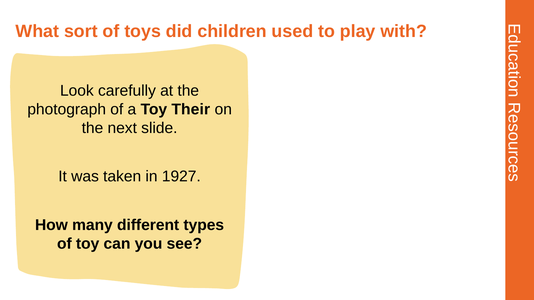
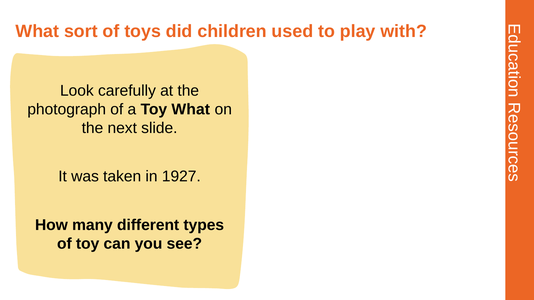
Toy Their: Their -> What
